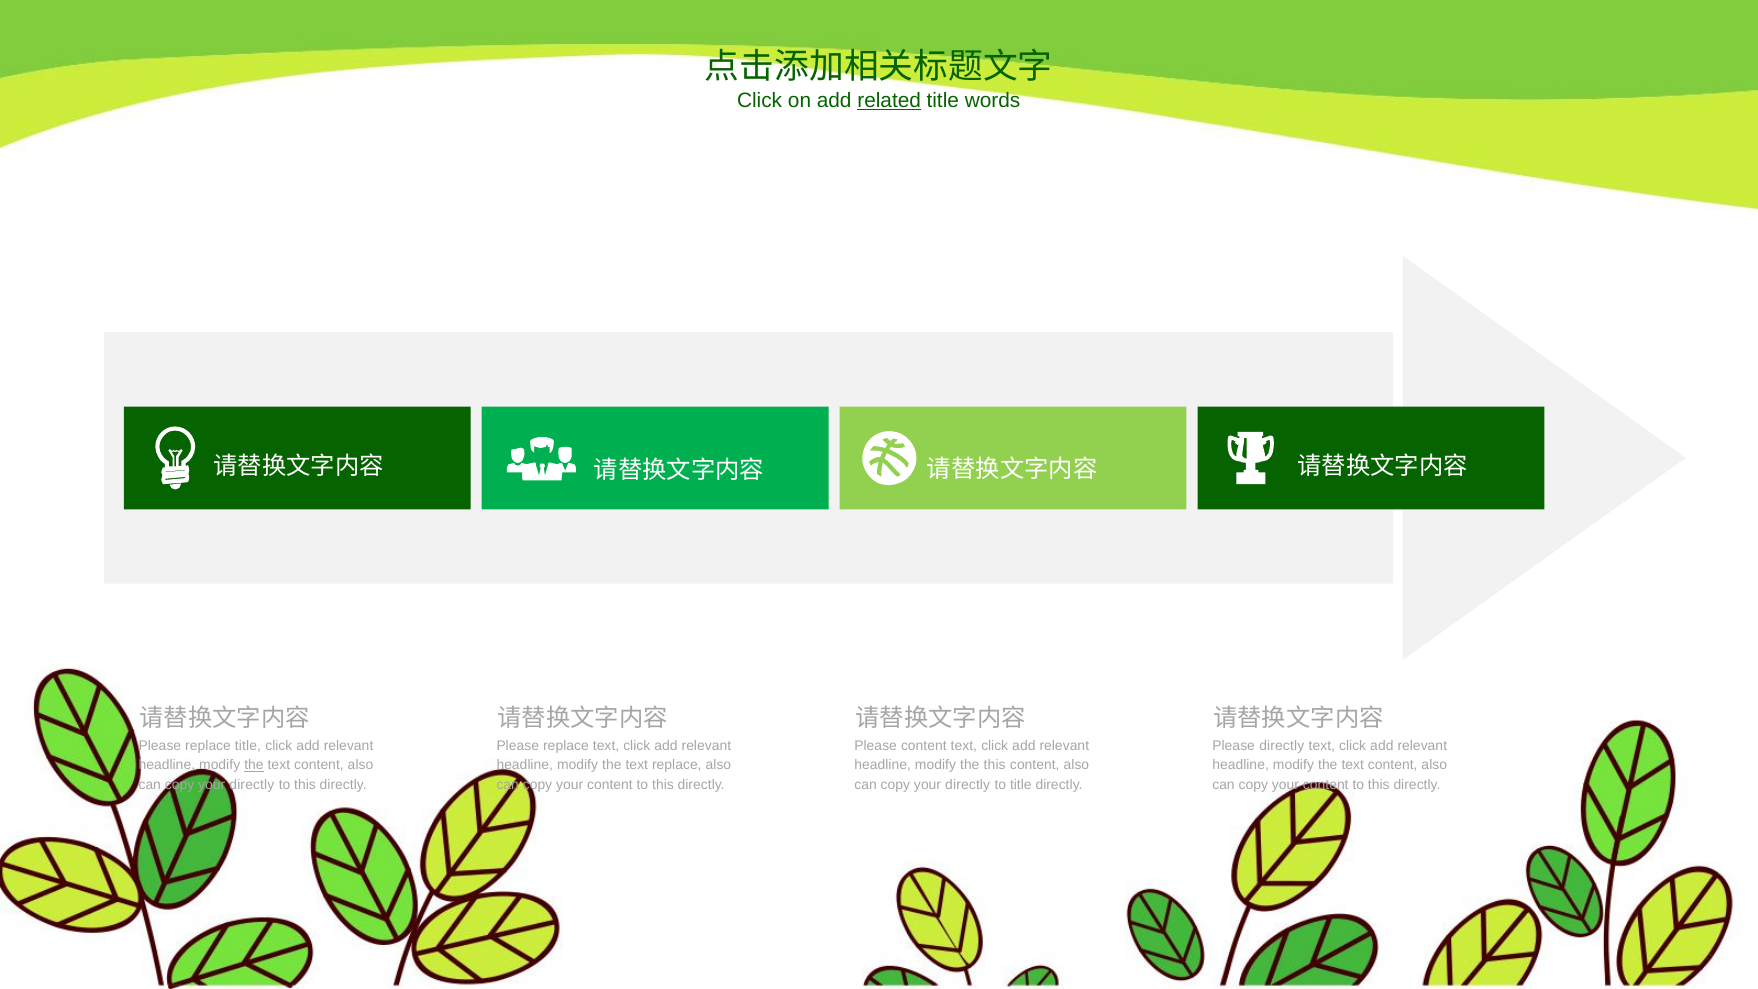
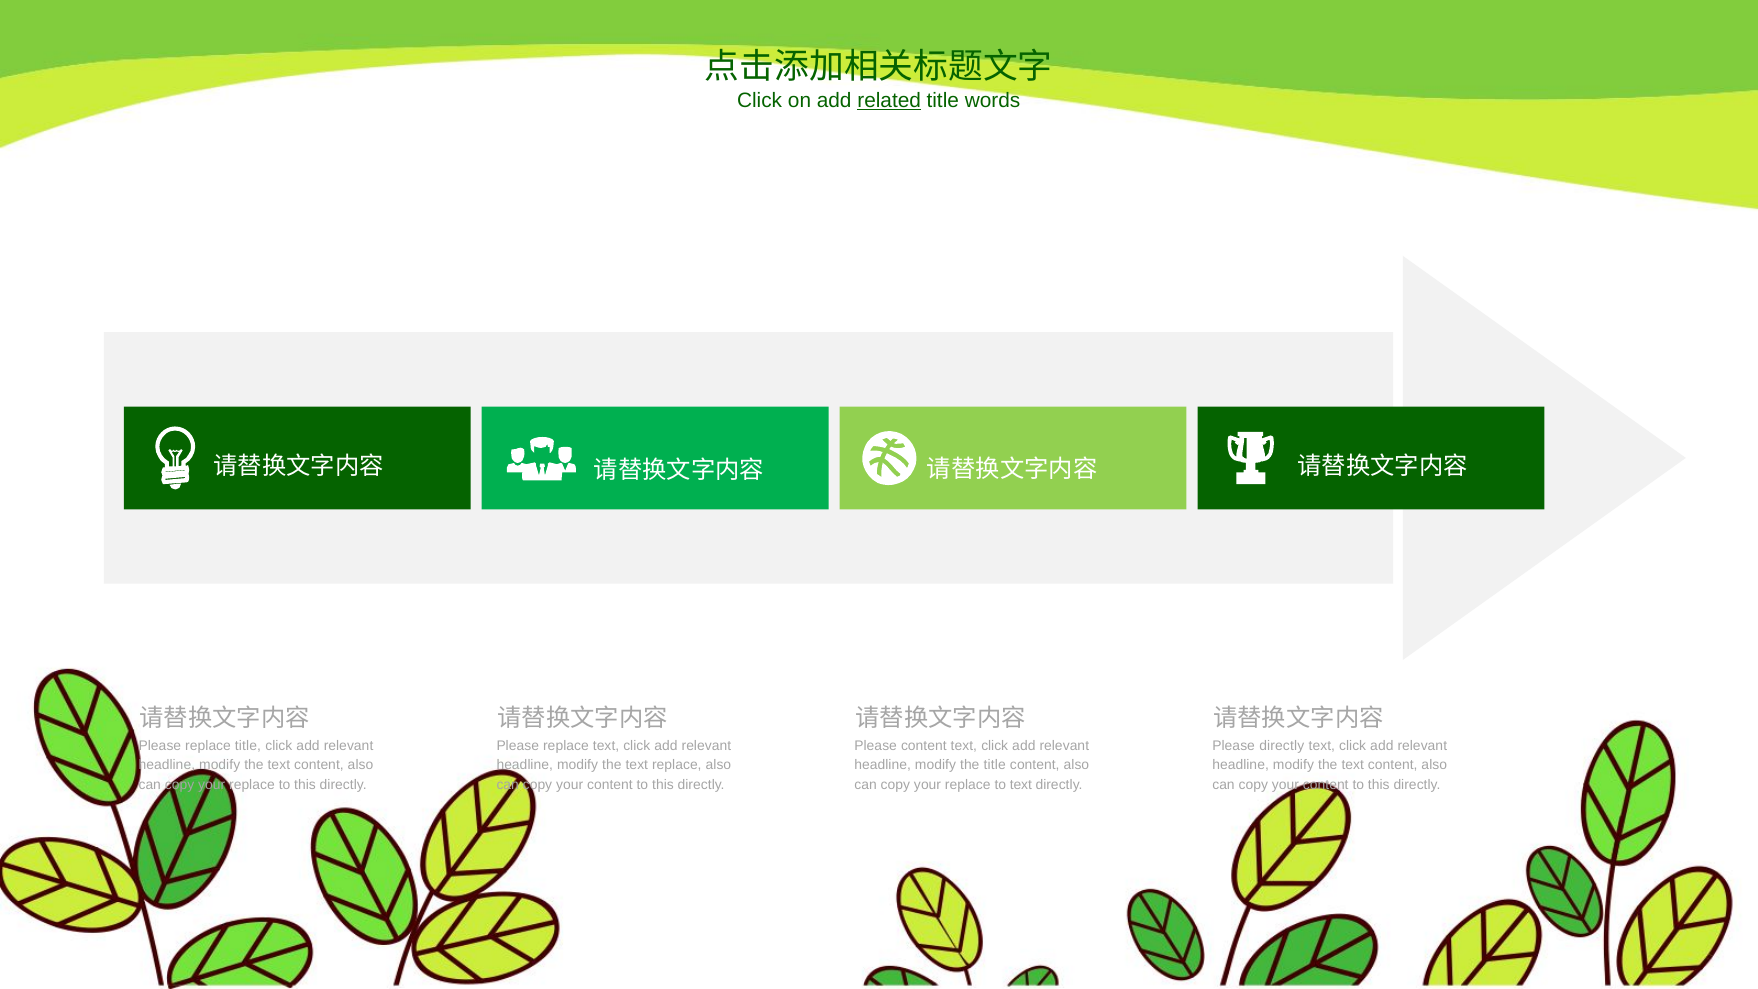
the at (254, 765) underline: present -> none
the this: this -> title
directly at (252, 785): directly -> replace
directly at (968, 785): directly -> replace
to title: title -> text
